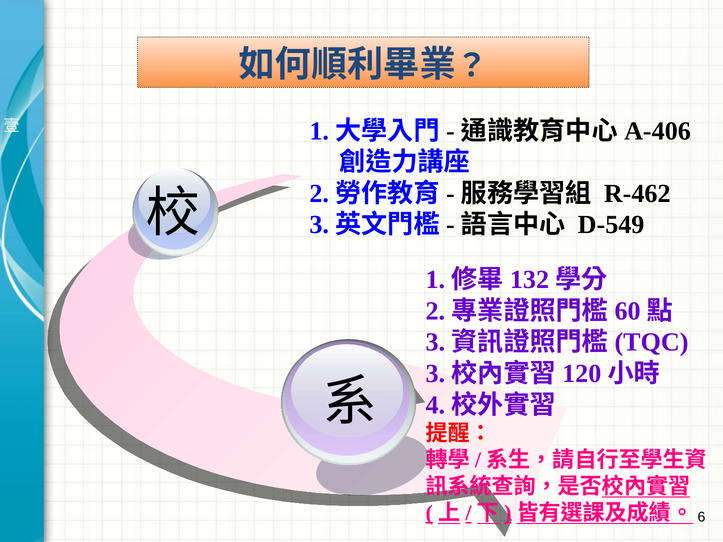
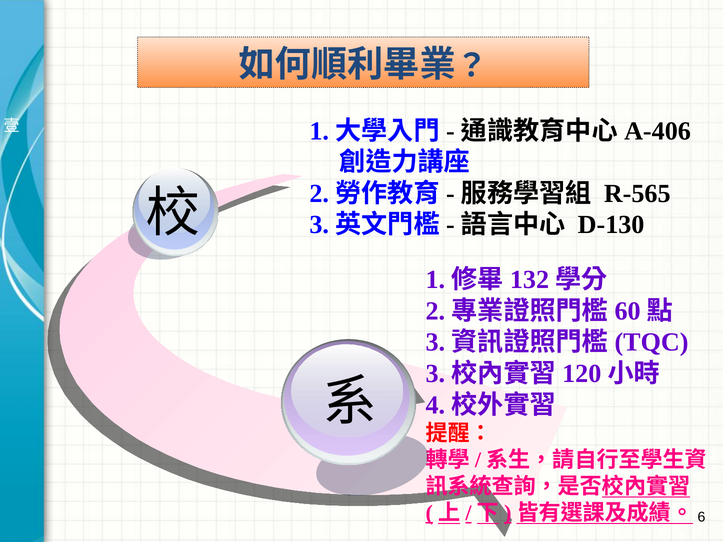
R-462: R-462 -> R-565
D-549: D-549 -> D-130
